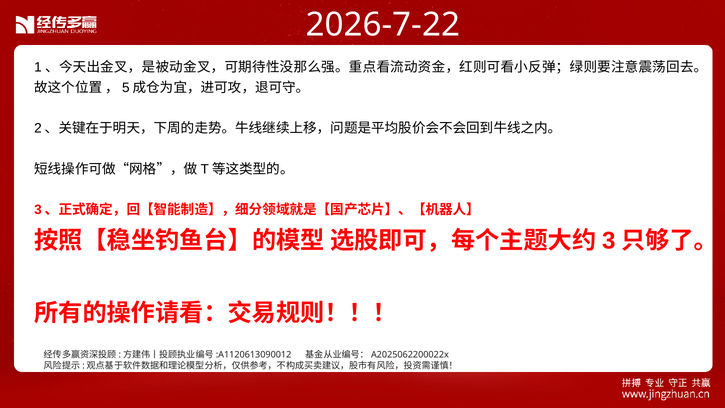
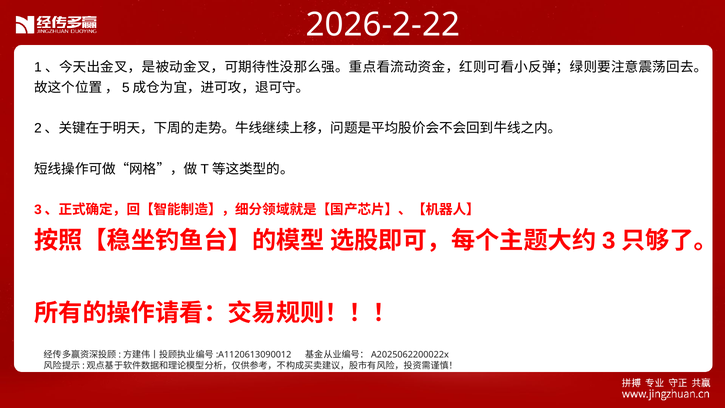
2026-7-22: 2026-7-22 -> 2026-2-22
